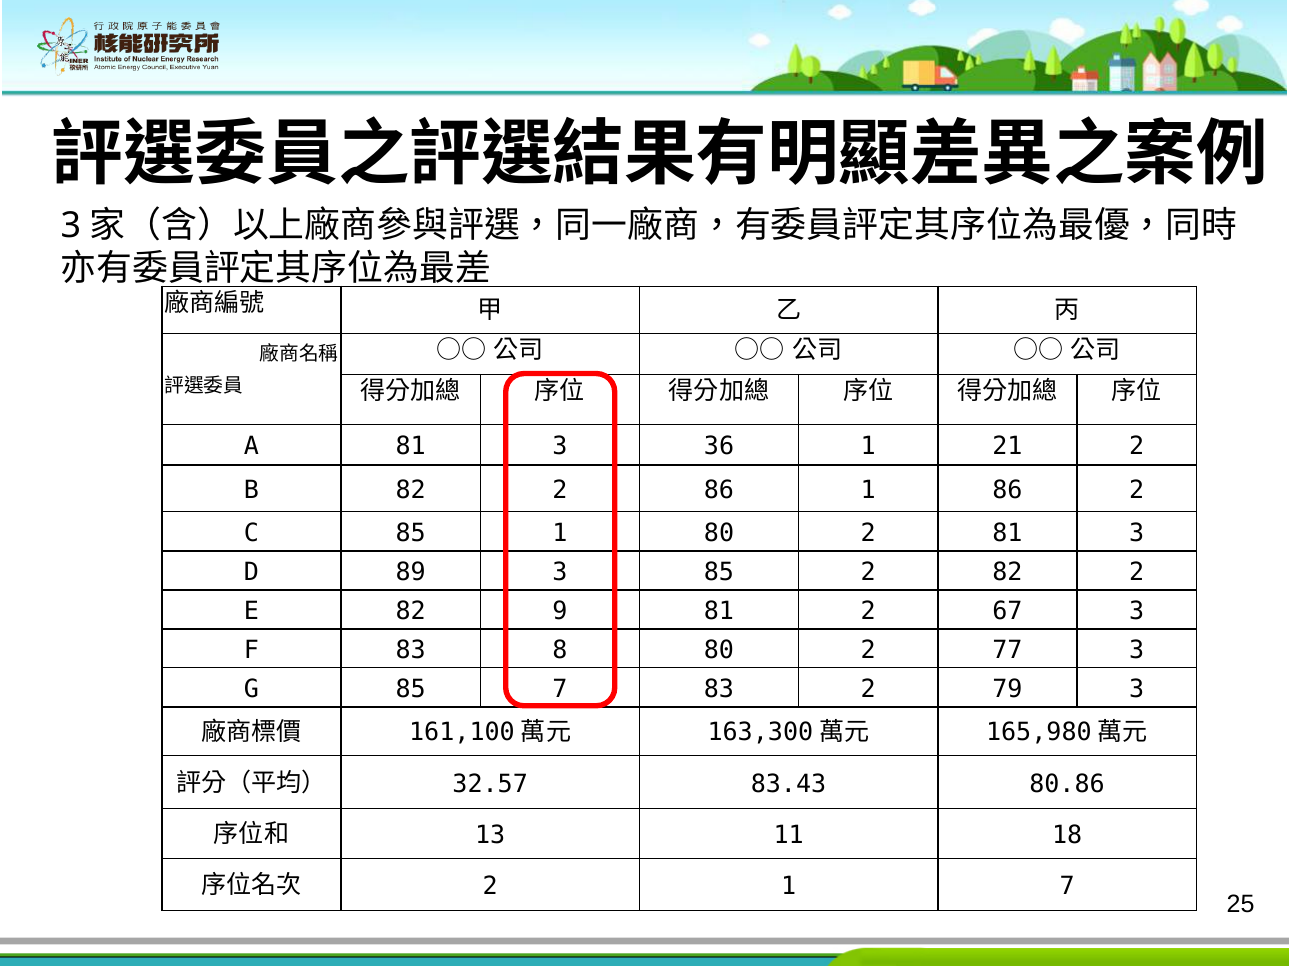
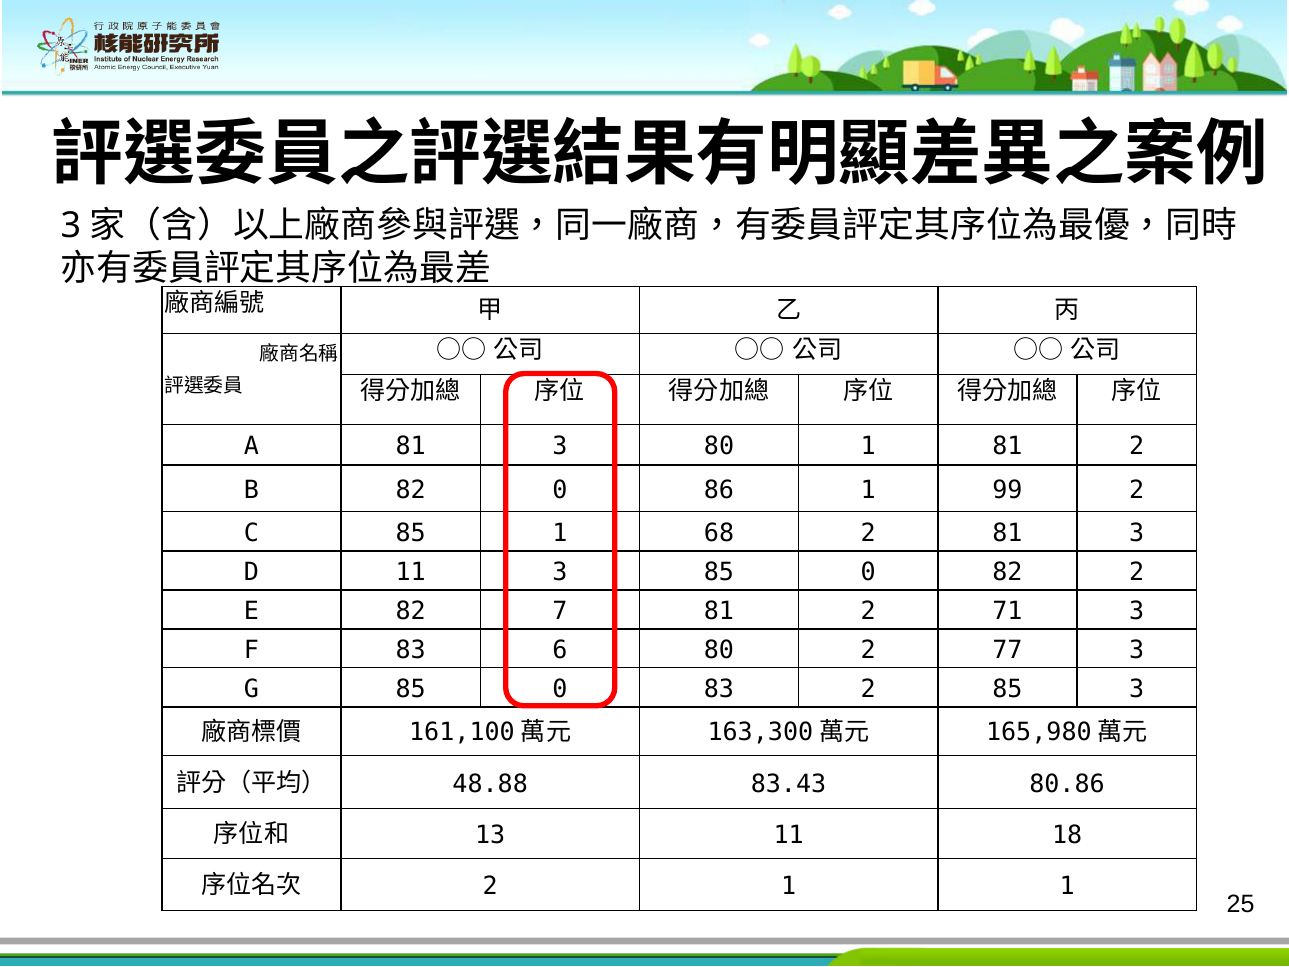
3 36: 36 -> 80
1 21: 21 -> 81
B 82 2: 2 -> 0
1 86: 86 -> 99
1 80: 80 -> 68
D 89: 89 -> 11
3 85 2: 2 -> 0
9: 9 -> 7
67: 67 -> 71
8: 8 -> 6
G 85 7: 7 -> 0
2 79: 79 -> 85
32.57: 32.57 -> 48.88
1 7: 7 -> 1
